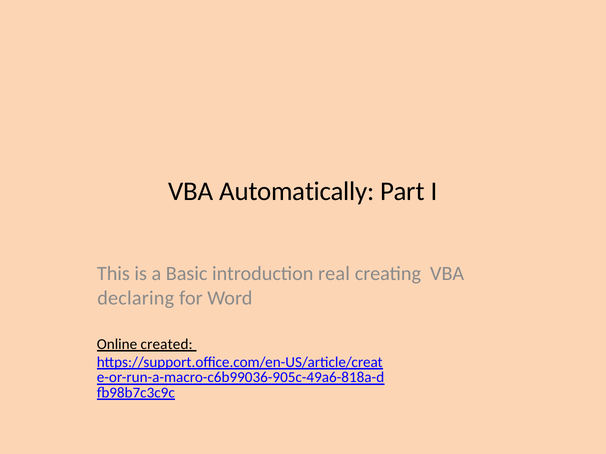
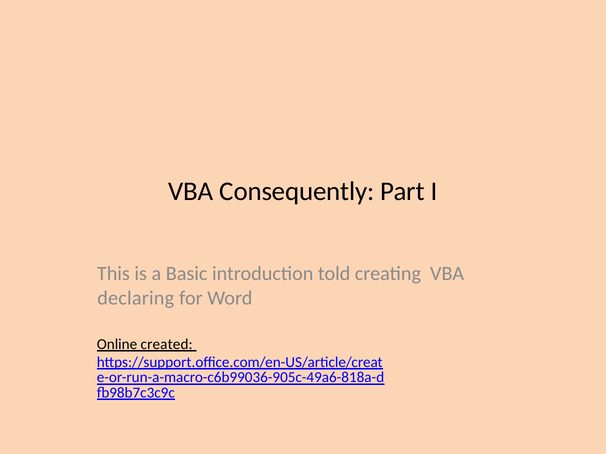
Automatically: Automatically -> Consequently
real: real -> told
